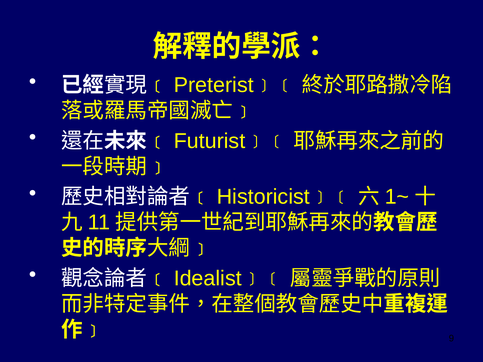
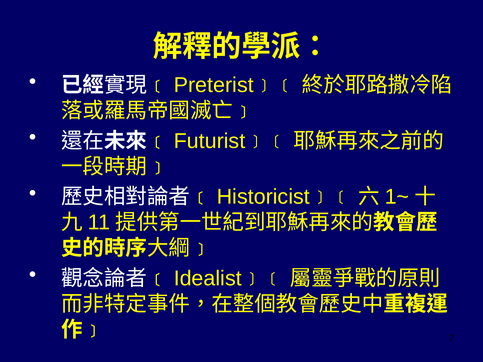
9: 9 -> 7
